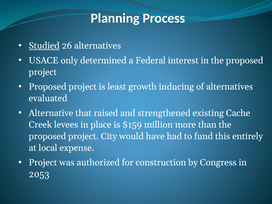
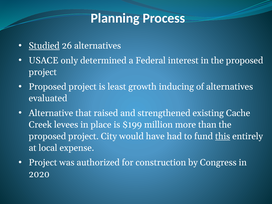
$159: $159 -> $199
this underline: none -> present
2053: 2053 -> 2020
